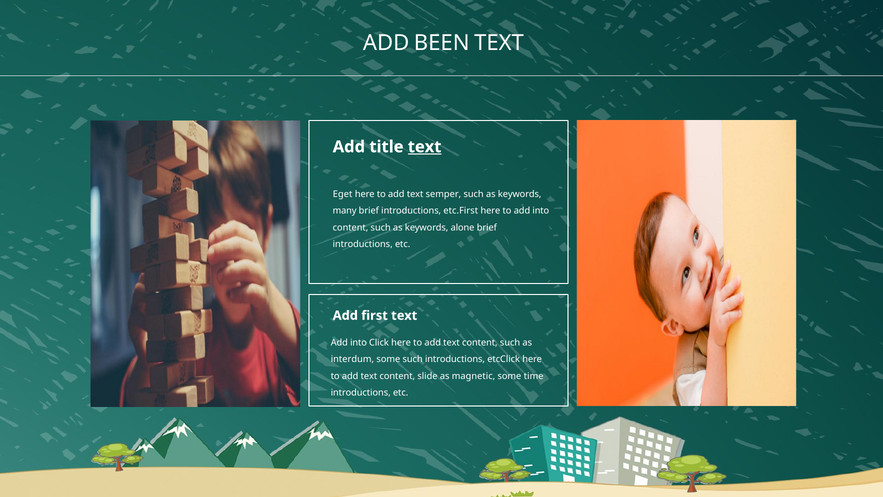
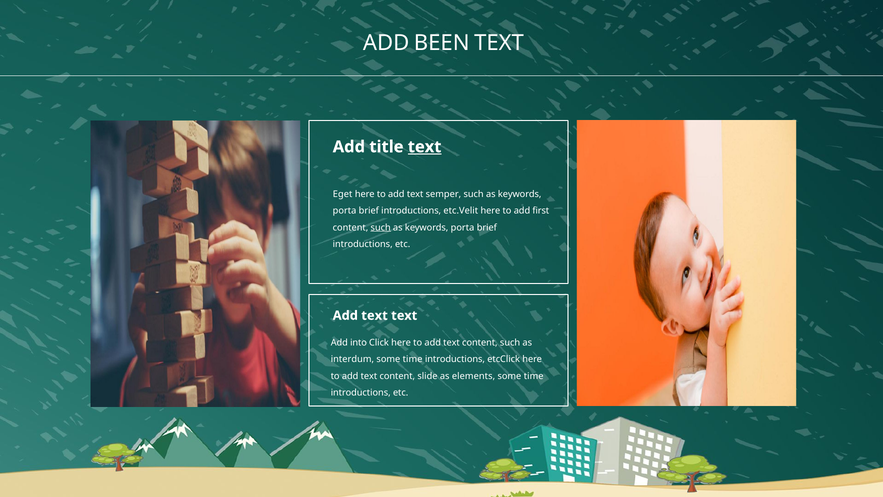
many at (345, 211): many -> porta
etc.First: etc.First -> etc.Velit
to add into: into -> first
such at (381, 227) underline: none -> present
alone at (463, 227): alone -> porta
first at (375, 315): first -> text
such at (413, 359): such -> time
magnetic: magnetic -> elements
